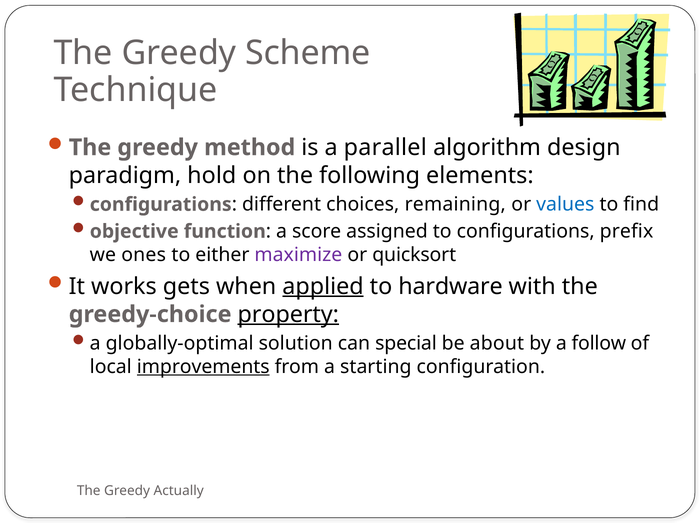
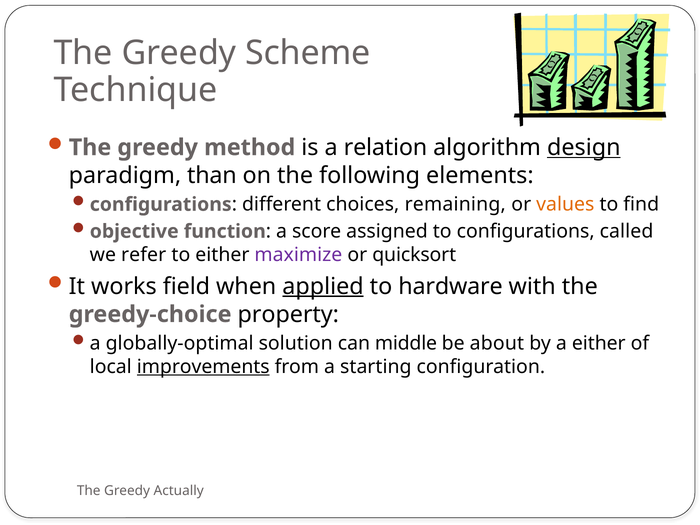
parallel: parallel -> relation
design underline: none -> present
hold: hold -> than
values colour: blue -> orange
prefix: prefix -> called
ones: ones -> refer
gets: gets -> field
property underline: present -> none
special: special -> middle
a follow: follow -> either
